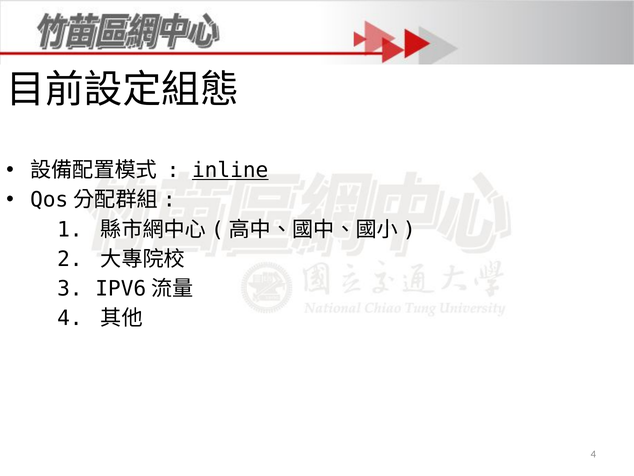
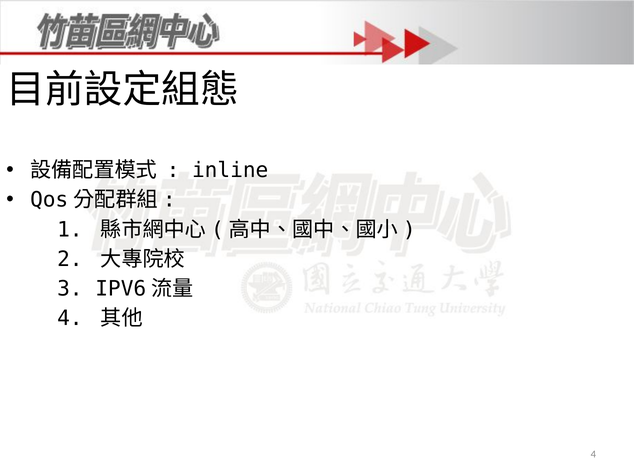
inline underline: present -> none
